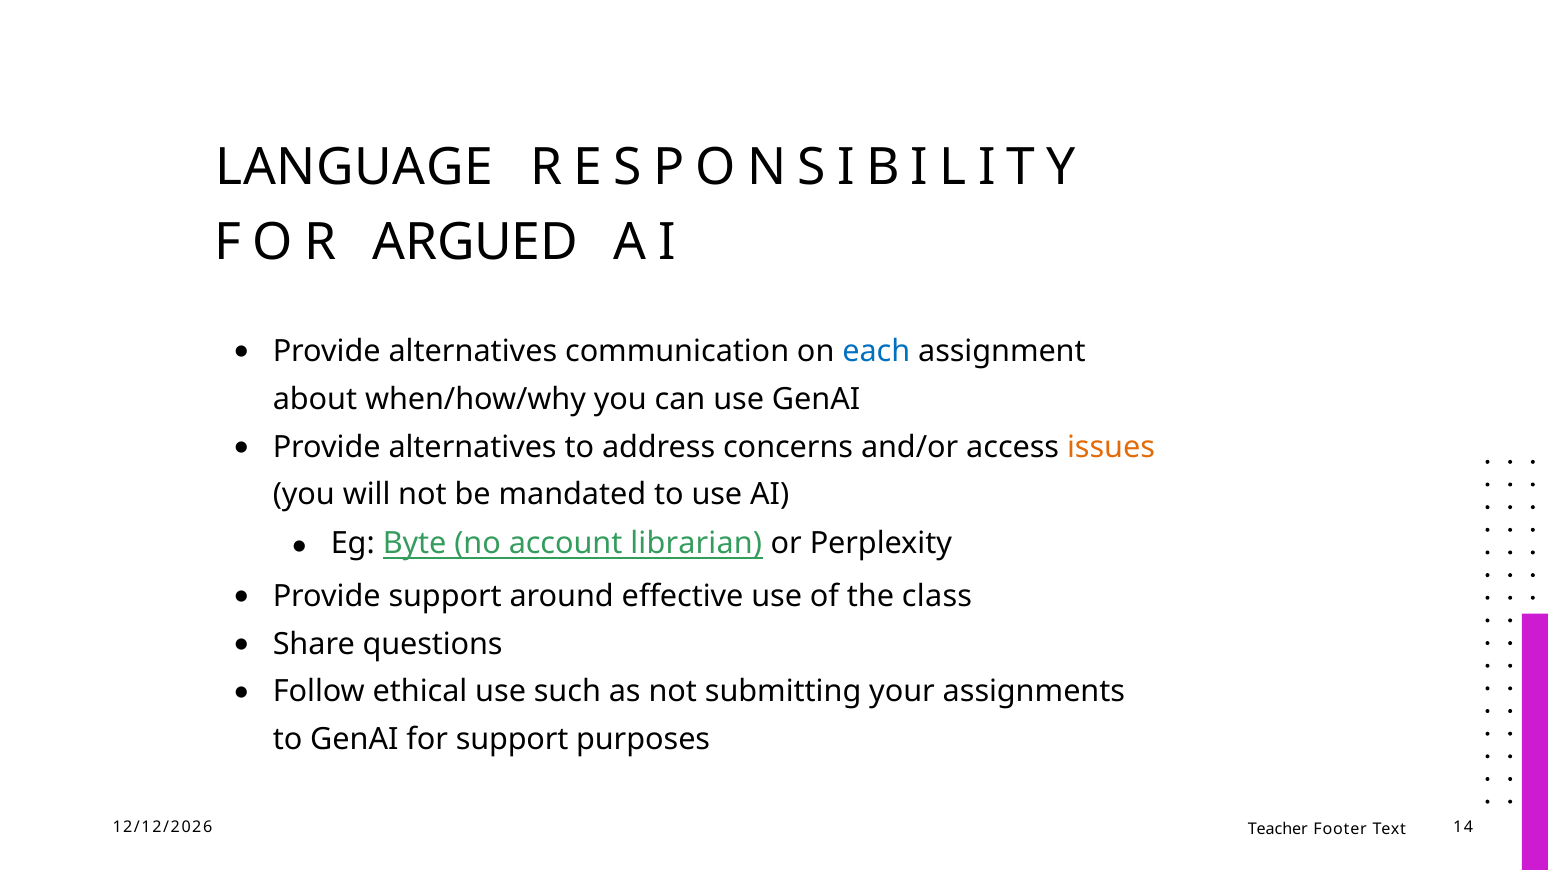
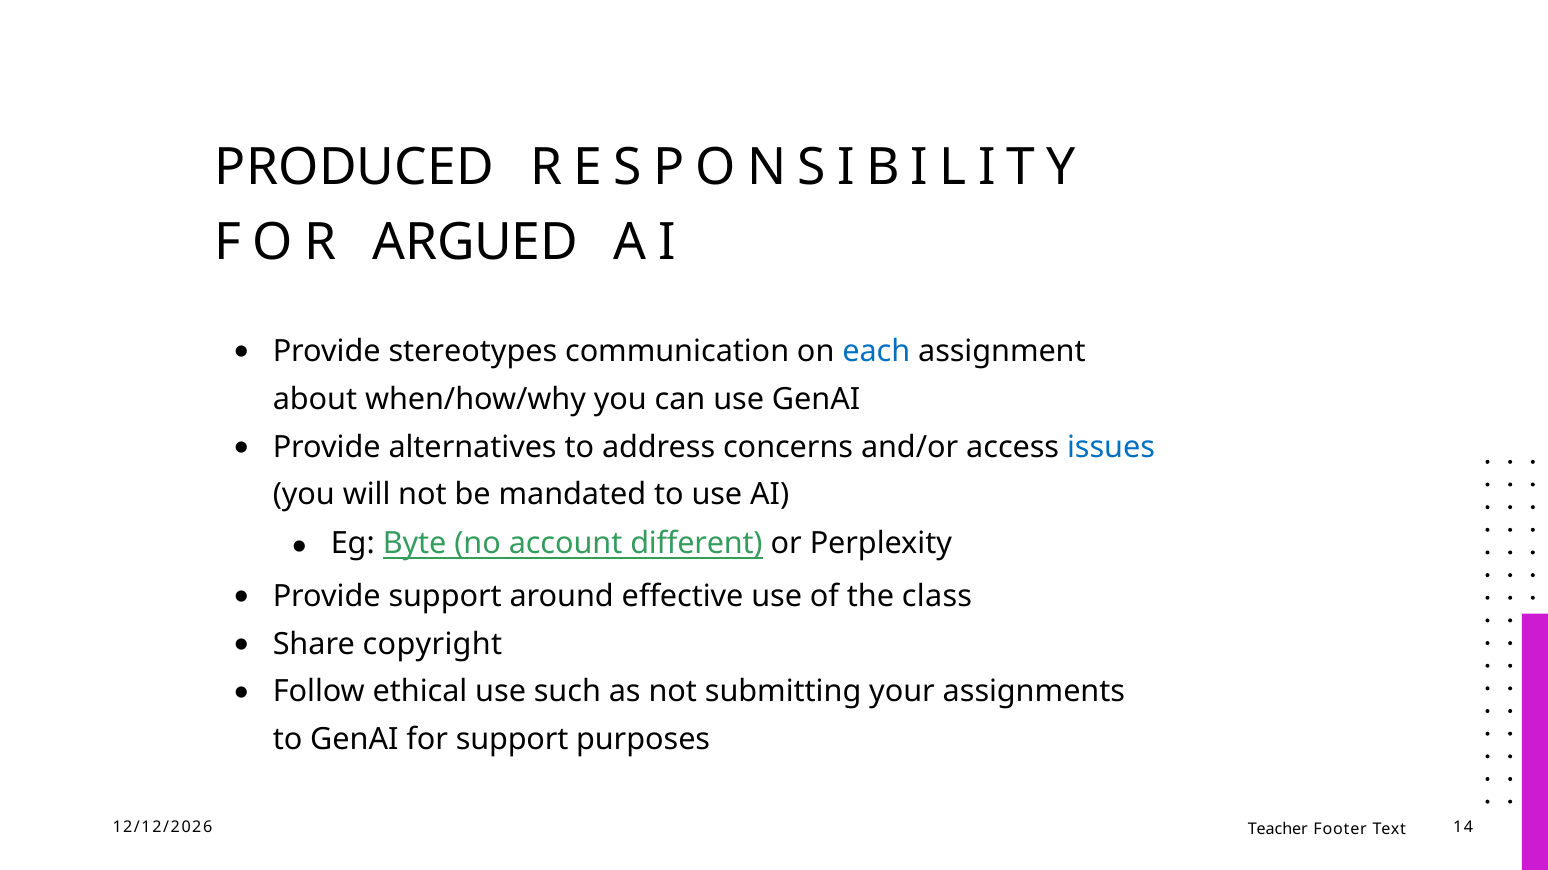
LANGUAGE: LANGUAGE -> PRODUCED
alternatives at (473, 352): alternatives -> stereotypes
issues colour: orange -> blue
librarian: librarian -> different
questions: questions -> copyright
